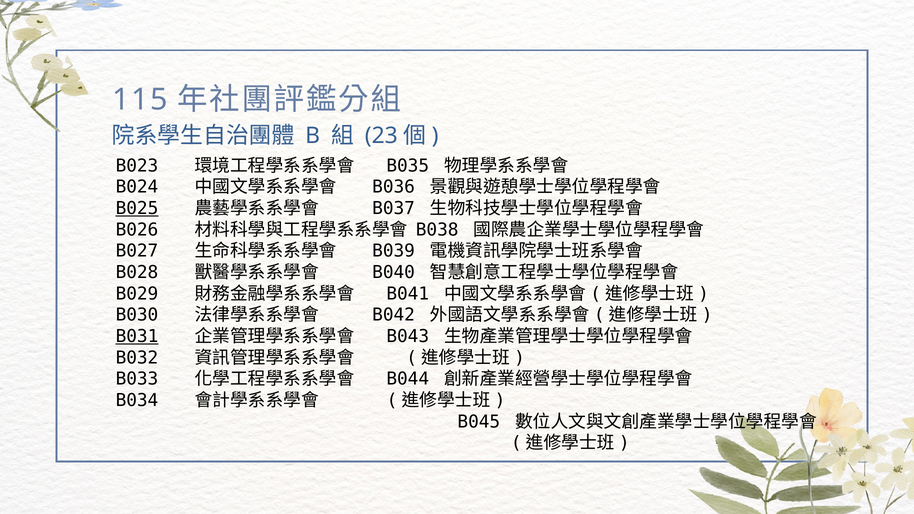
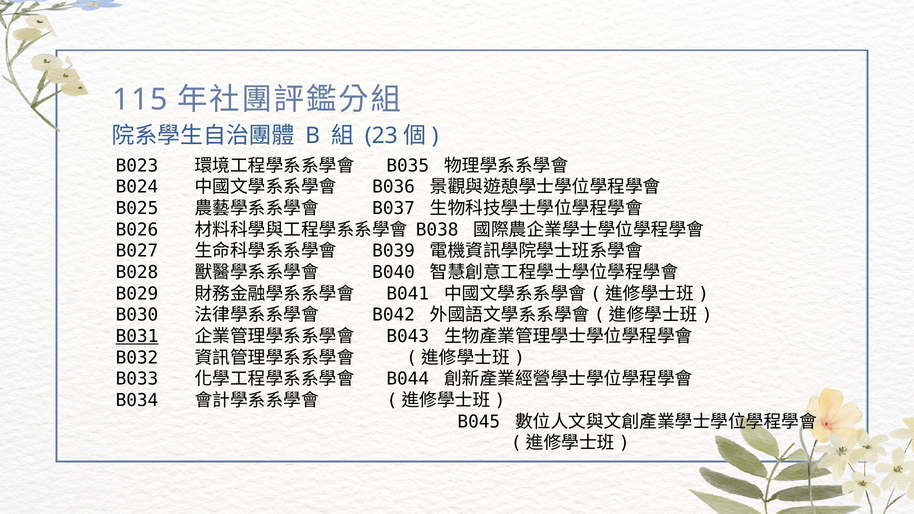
B025 underline: present -> none
